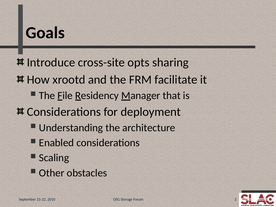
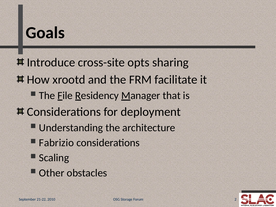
Enabled: Enabled -> Fabrizio
